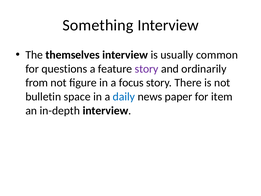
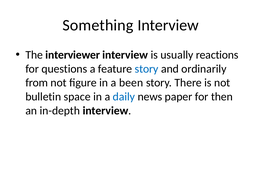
themselves: themselves -> interviewer
common: common -> reactions
story at (147, 69) colour: purple -> blue
focus: focus -> been
item: item -> then
